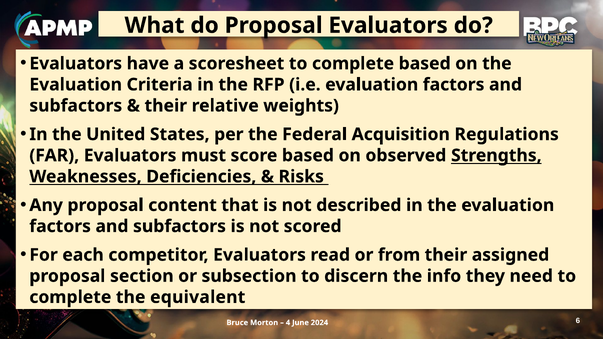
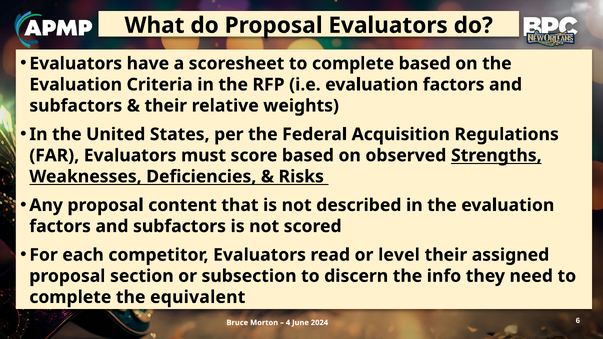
from: from -> level
